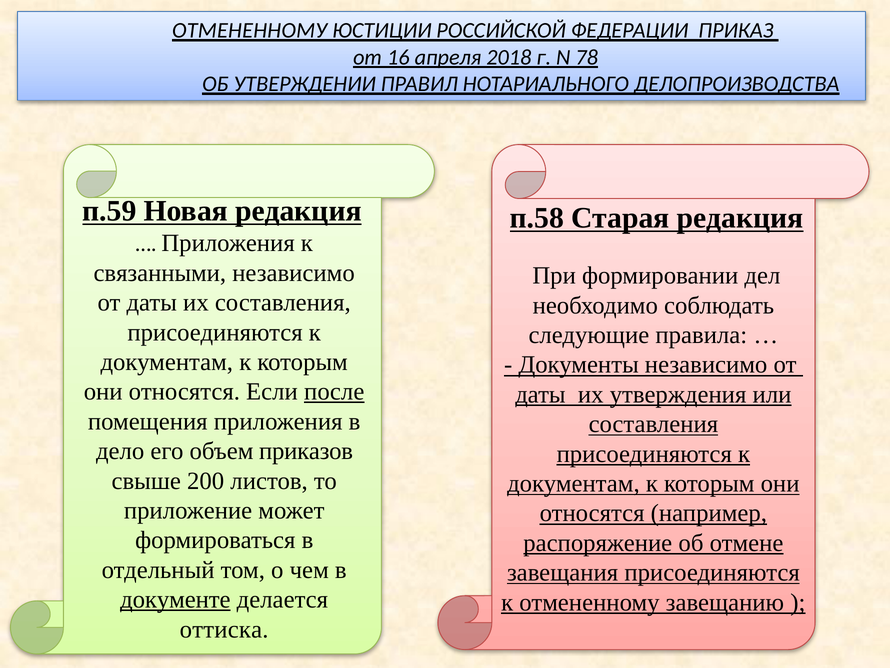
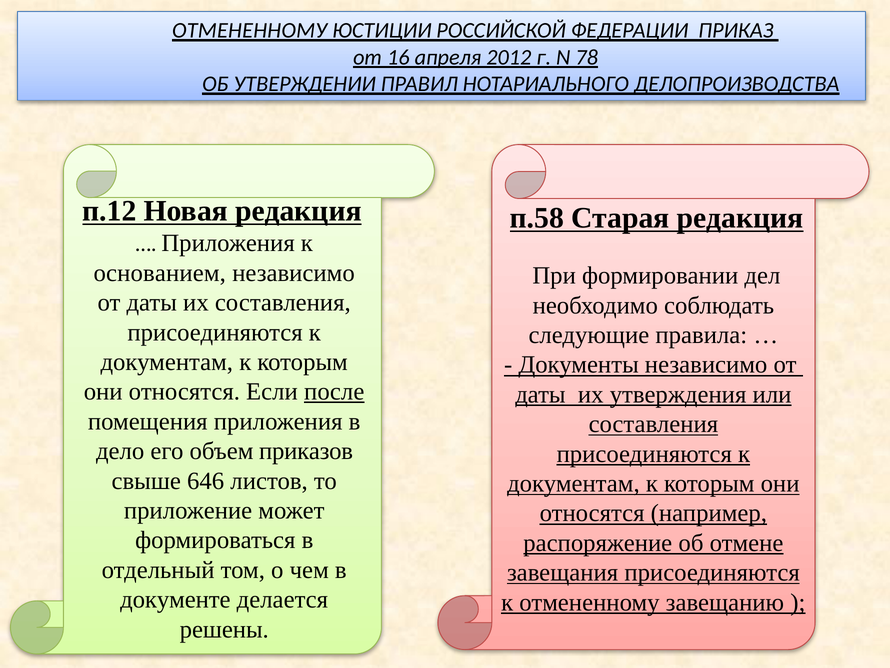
2018: 2018 -> 2012
п.59: п.59 -> п.12
связанными: связанными -> основанием
200: 200 -> 646
документе underline: present -> none
оттиска: оттиска -> решены
